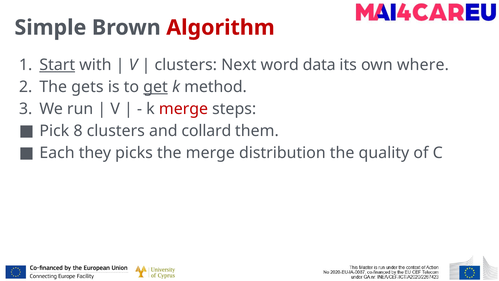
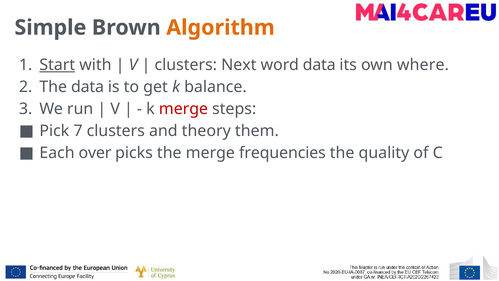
Algorithm colour: red -> orange
The gets: gets -> data
get underline: present -> none
method: method -> balance
8: 8 -> 7
collard: collard -> theory
they: they -> over
distribution: distribution -> frequencies
